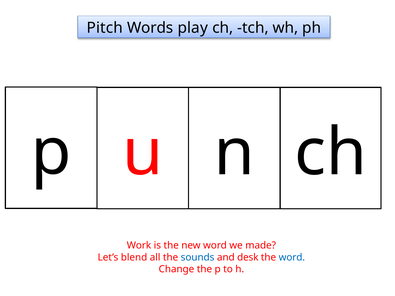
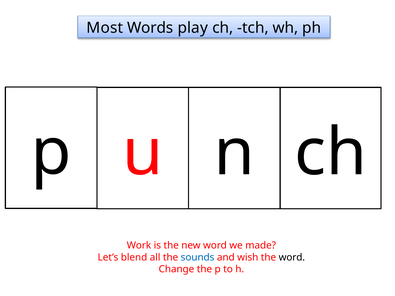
Pitch: Pitch -> Most
desk: desk -> wish
word at (292, 258) colour: blue -> black
